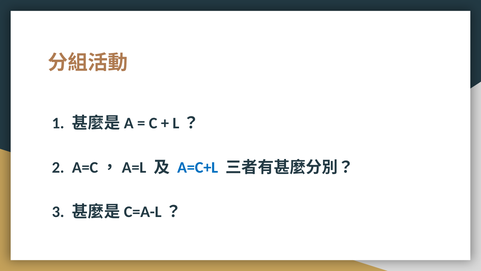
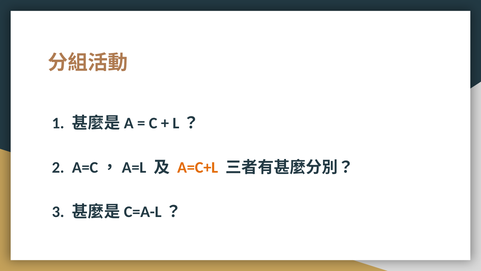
A=C+L colour: blue -> orange
